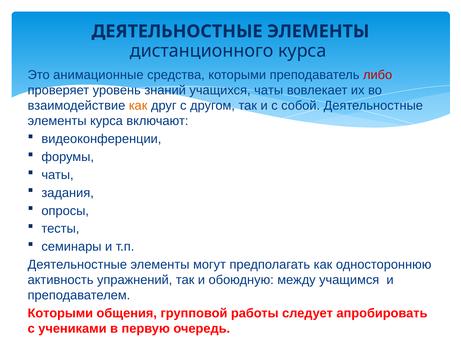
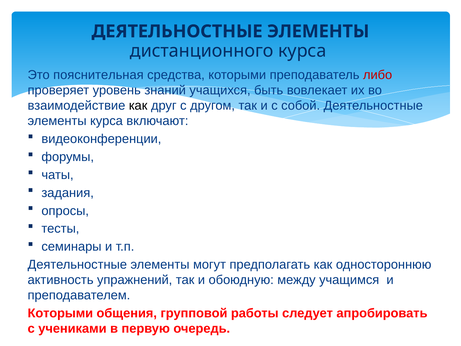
анимационные: анимационные -> пояснительная
учащихся чаты: чаты -> быть
как at (138, 106) colour: orange -> black
